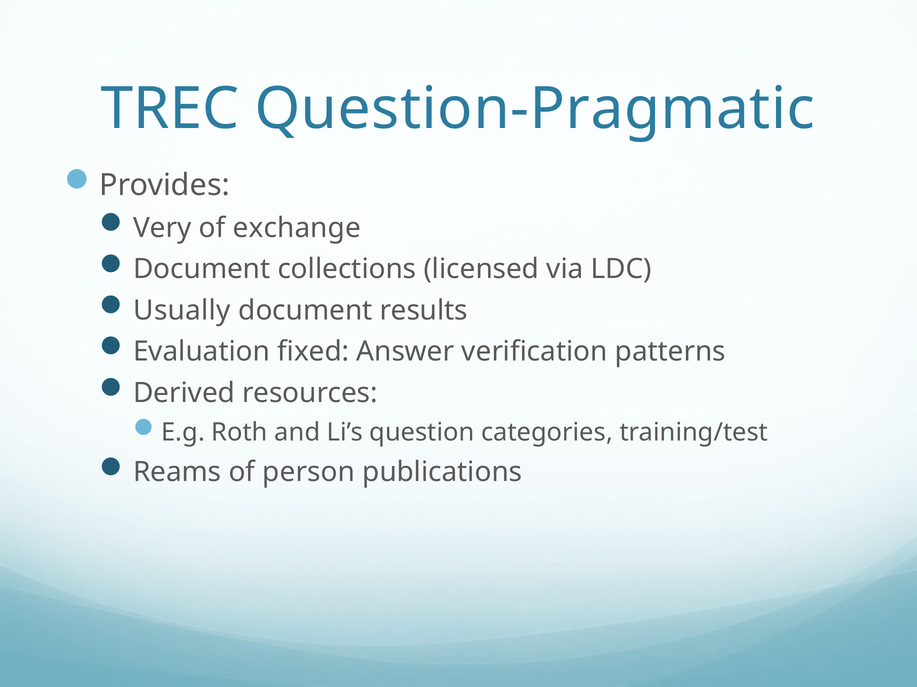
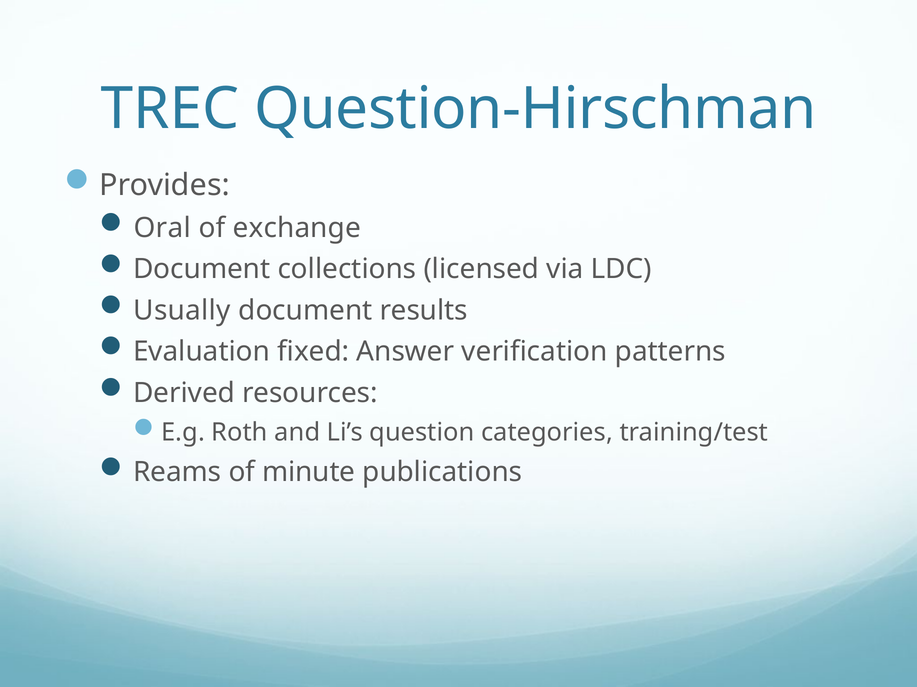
Question-Pragmatic: Question-Pragmatic -> Question-Hirschman
Very: Very -> Oral
person: person -> minute
